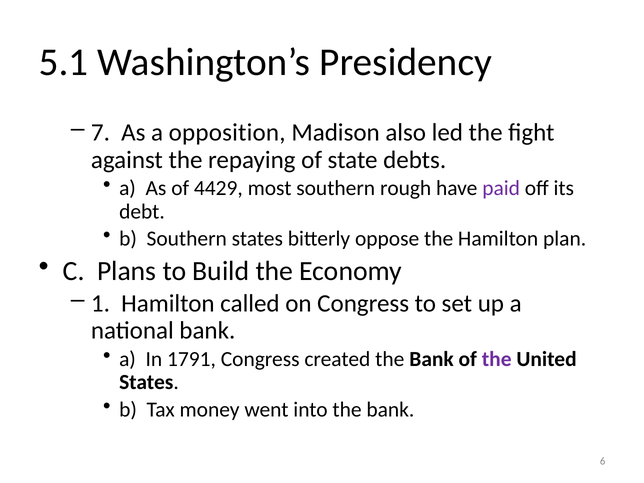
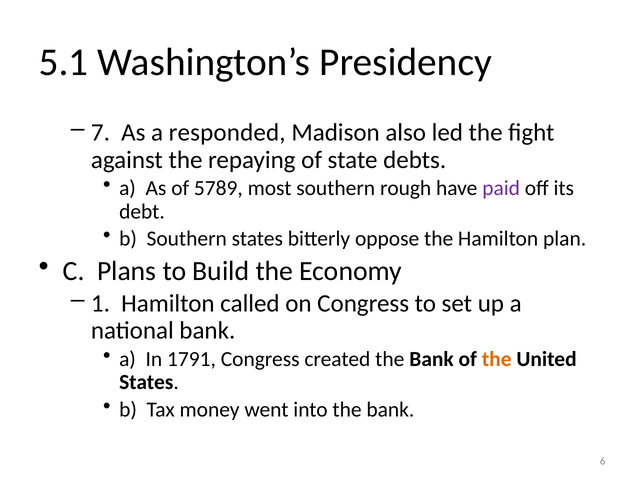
opposition: opposition -> responded
4429: 4429 -> 5789
the at (497, 359) colour: purple -> orange
